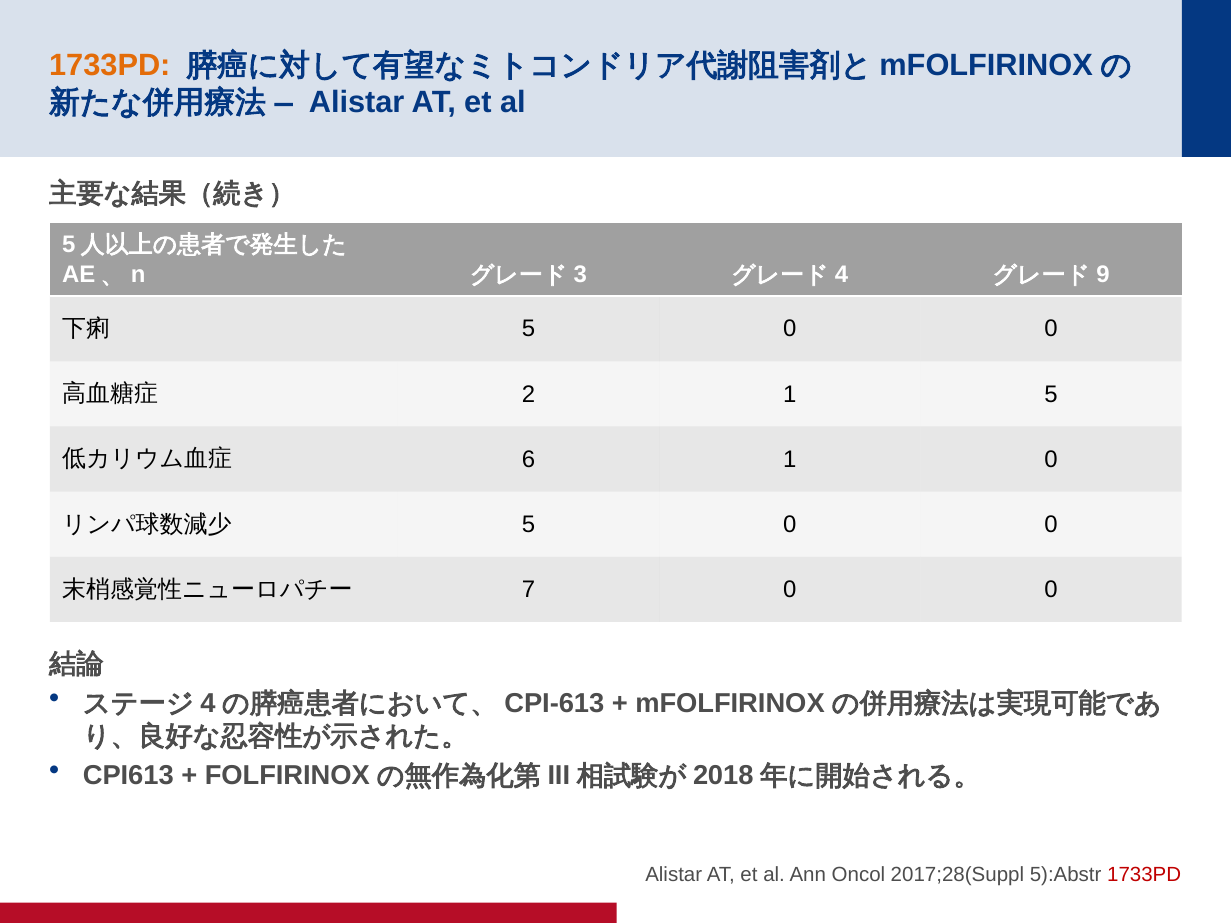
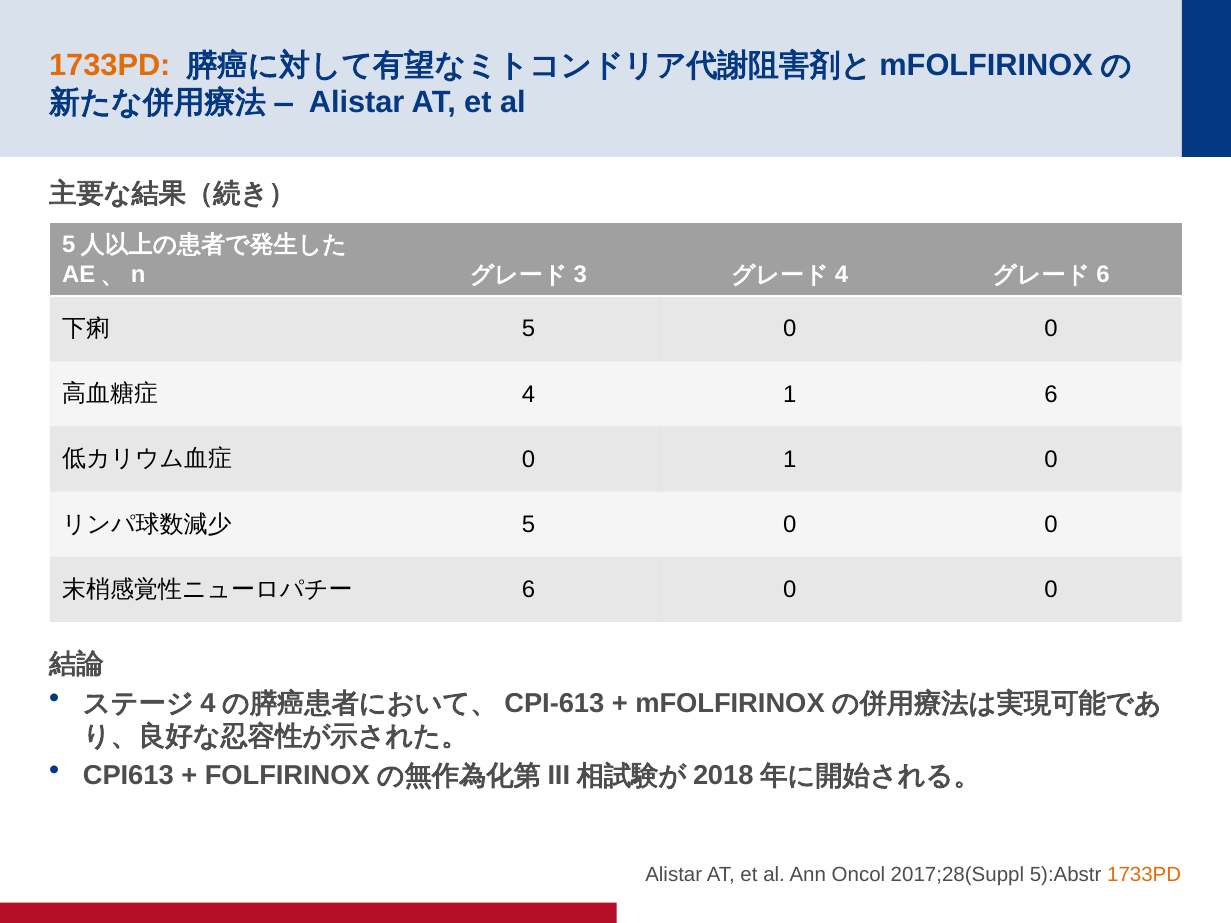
9 at (1103, 275): 9 -> 6
2 at (528, 394): 2 -> 4
1 5: 5 -> 6
6 at (528, 459): 6 -> 0
7 at (528, 590): 7 -> 6
1733PD at (1144, 875) colour: red -> orange
